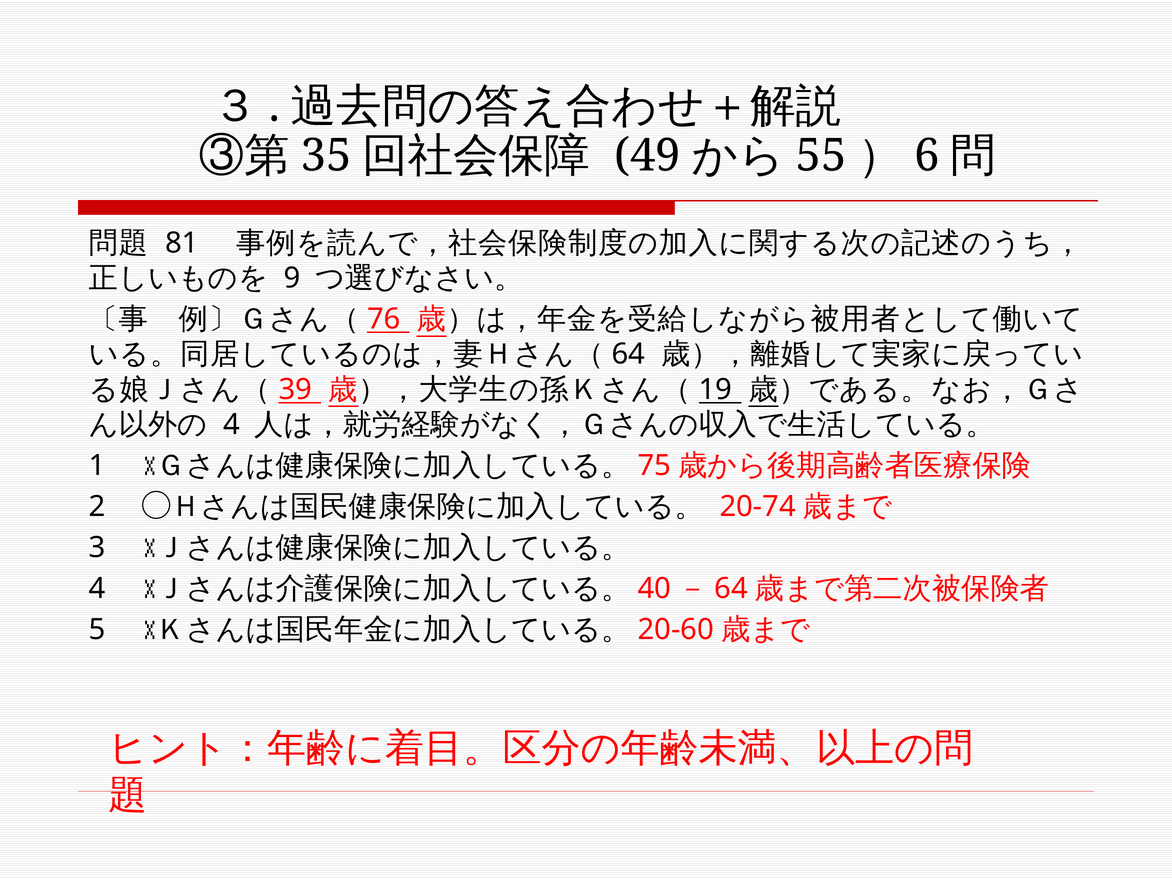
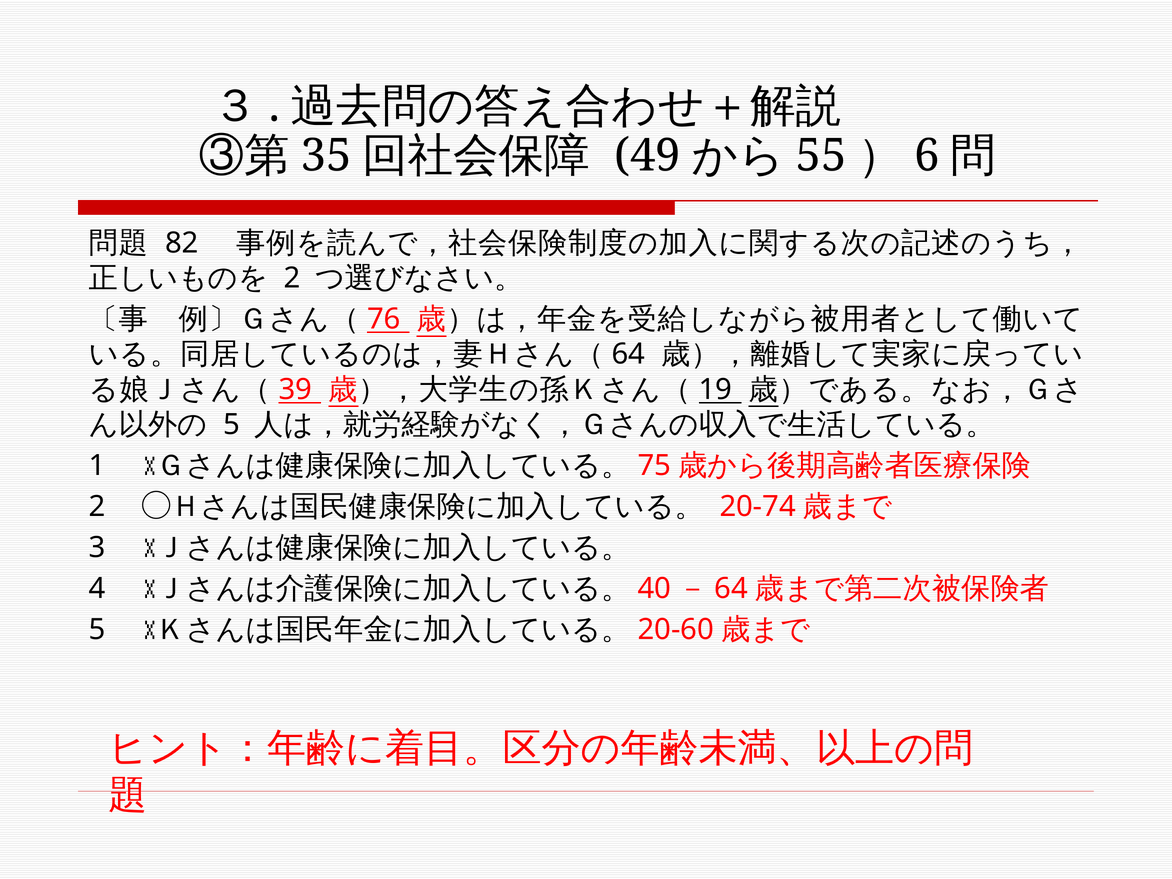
81: 81 -> 82
9 at (292, 278): 9 -> 2
4 at (232, 425): 4 -> 5
